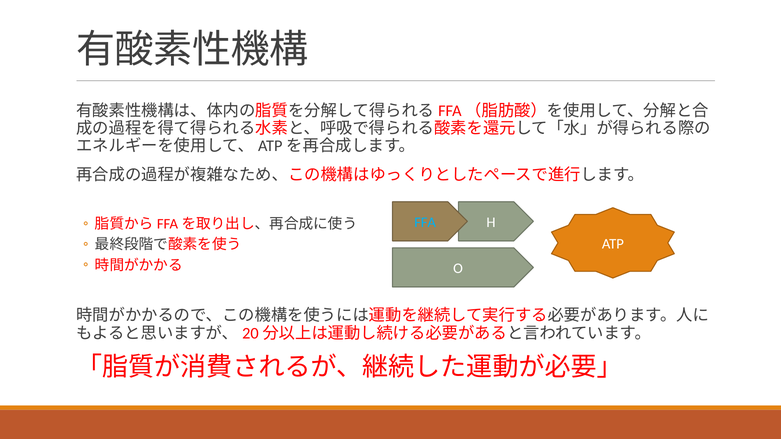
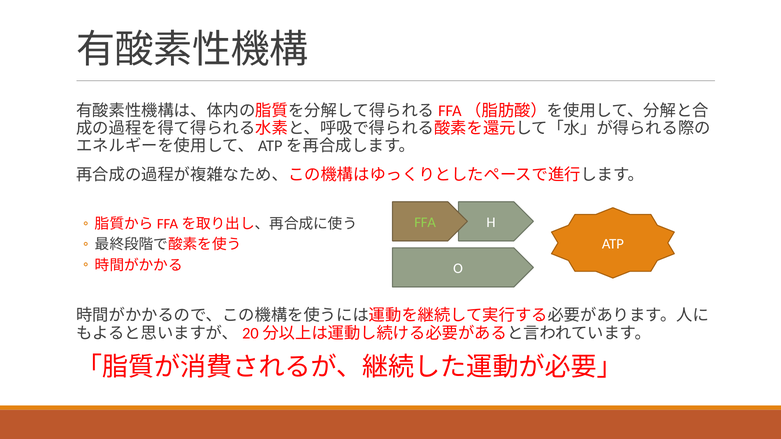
FFA colour: light blue -> light green
